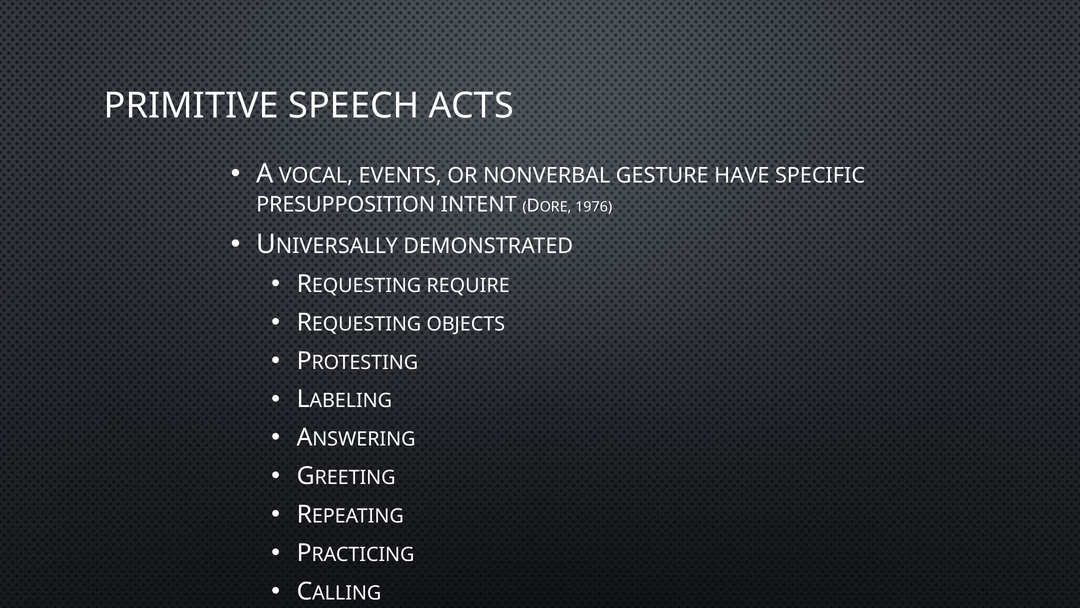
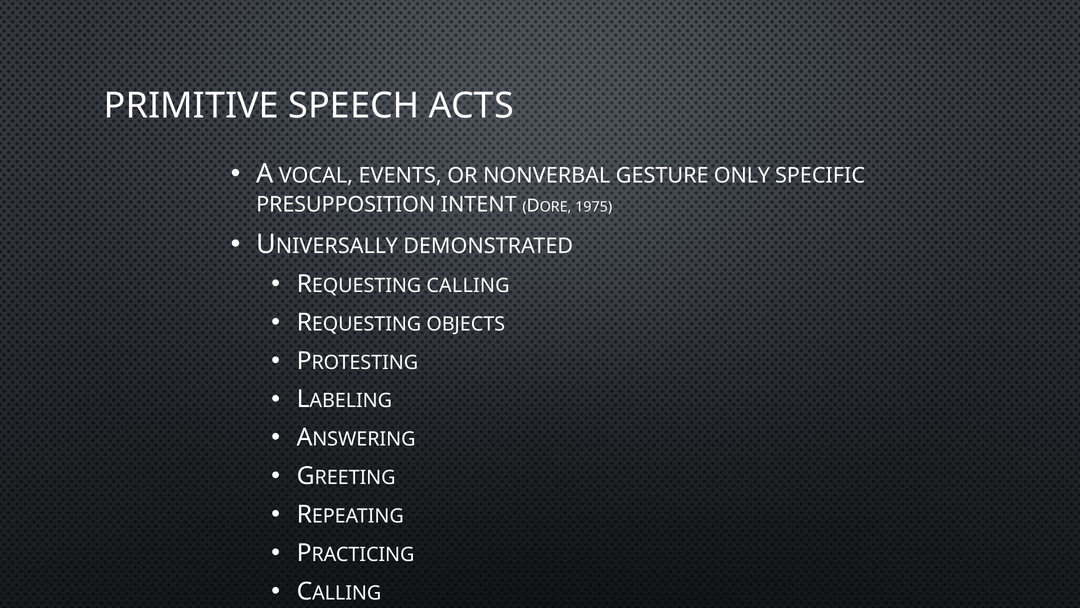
HAVE: HAVE -> ONLY
1976: 1976 -> 1975
REQUIRE: REQUIRE -> CALLING
